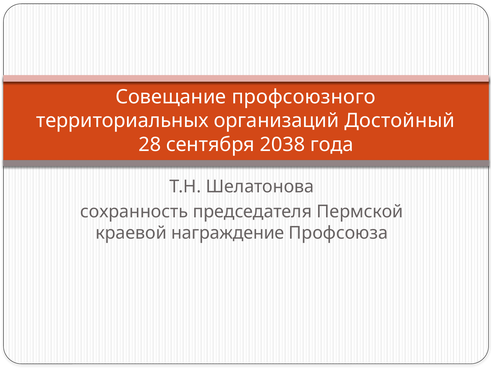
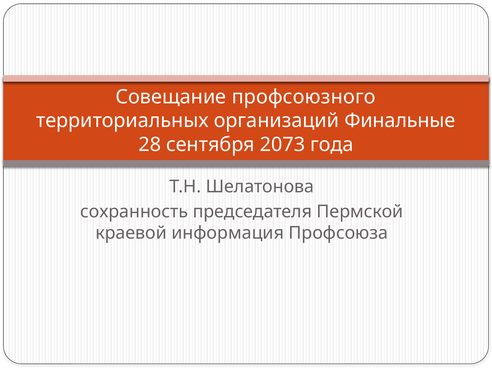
Достойный: Достойный -> Финальные
2038: 2038 -> 2073
награждение: награждение -> информация
